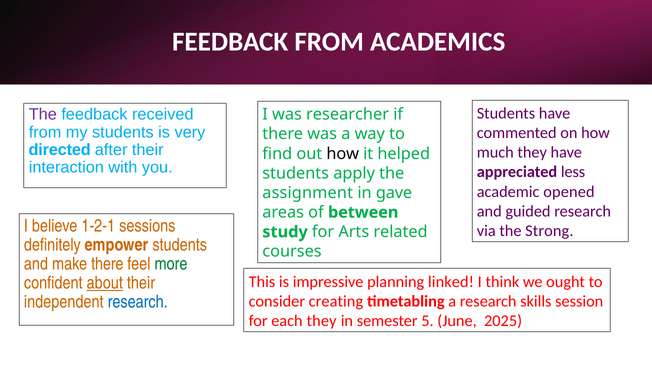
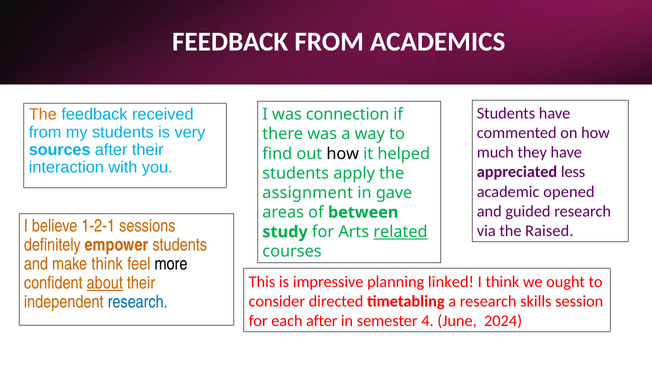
The at (43, 115) colour: purple -> orange
researcher: researcher -> connection
directed: directed -> sources
Strong: Strong -> Raised
related underline: none -> present
make there: there -> think
more colour: green -> black
creating: creating -> directed
each they: they -> after
5: 5 -> 4
2025: 2025 -> 2024
